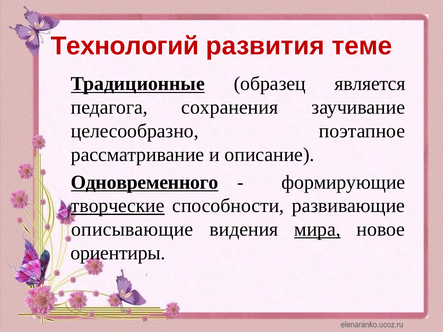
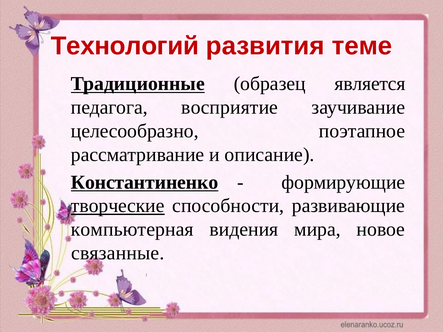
сохранения: сохранения -> восприятие
Одновременного: Одновременного -> Константиненко
описывающие: описывающие -> компьютерная
мира underline: present -> none
ориентиры: ориентиры -> связанные
